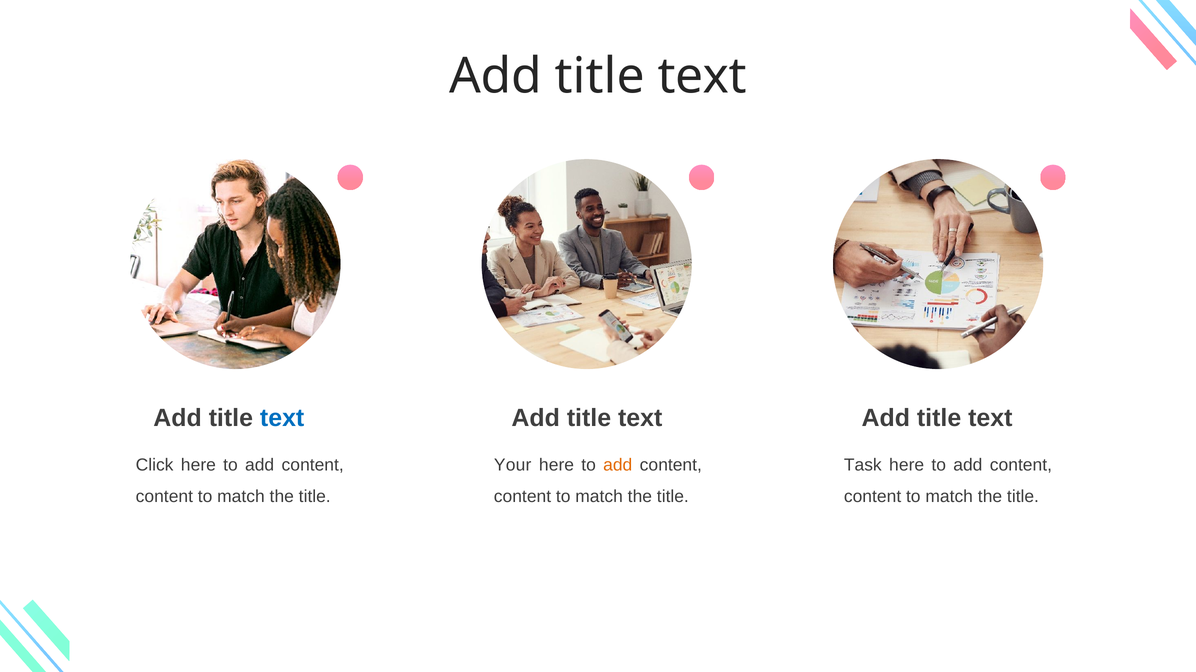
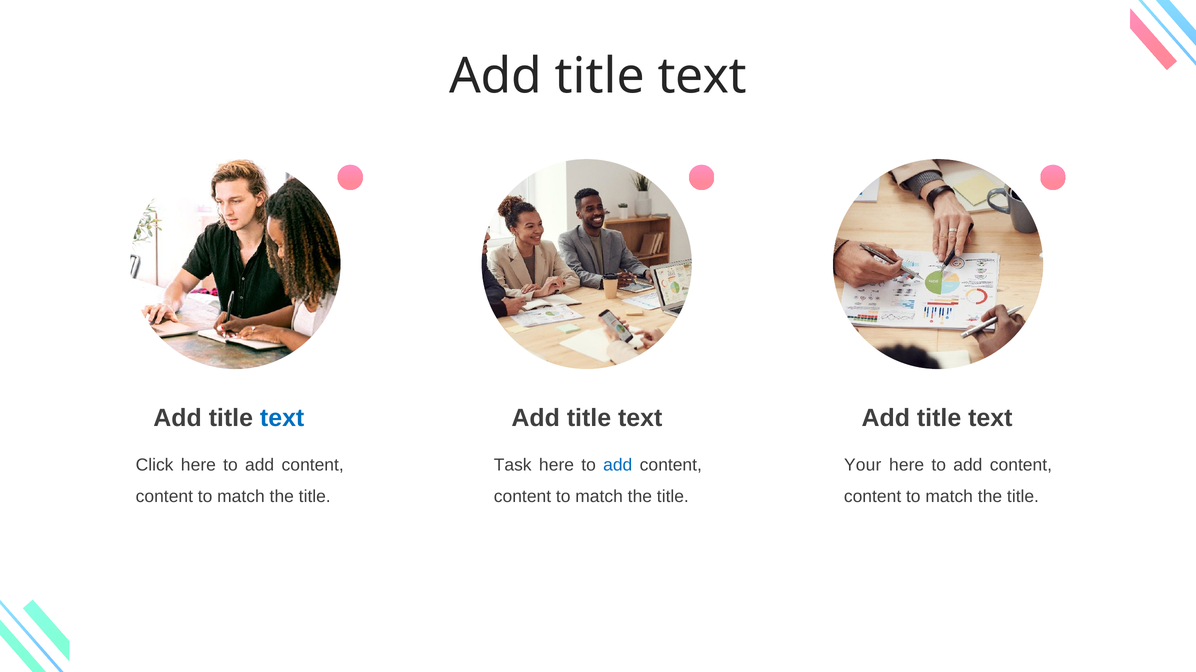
Your: Your -> Task
add at (618, 465) colour: orange -> blue
Task: Task -> Your
